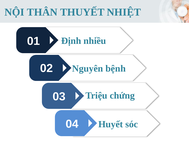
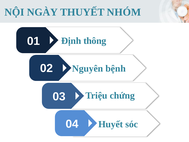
THÂN: THÂN -> NGÀY
NHIỆT: NHIỆT -> NHÓM
nhiều: nhiều -> thông
